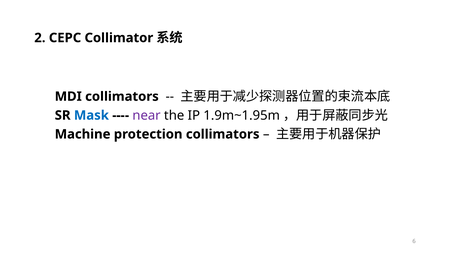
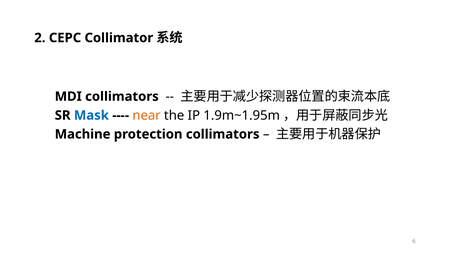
near colour: purple -> orange
